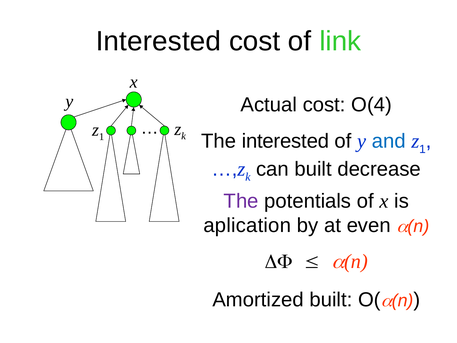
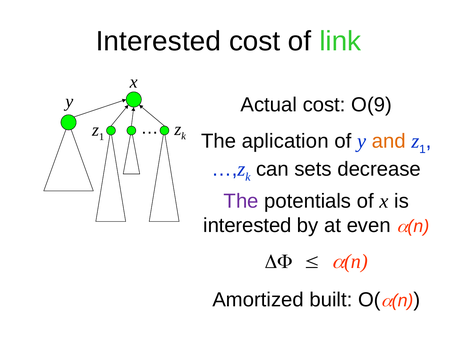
O(4: O(4 -> O(9
The interested: interested -> aplication
and colour: blue -> orange
can built: built -> sets
aplication at (247, 225): aplication -> interested
